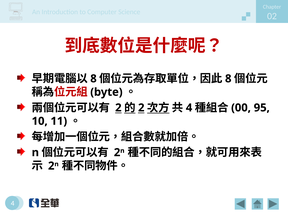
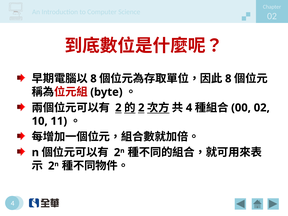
95 at (262, 108): 95 -> 02
